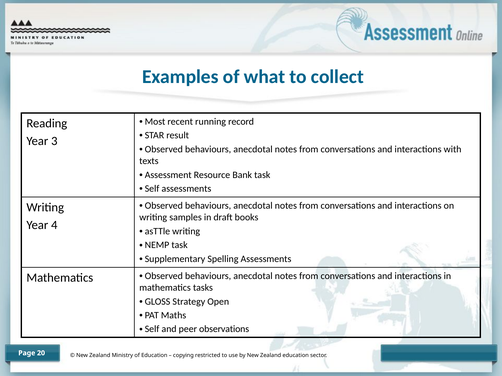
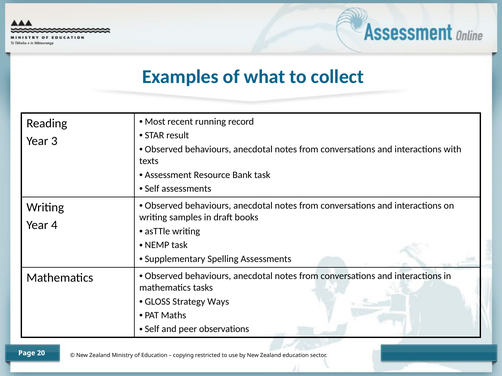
Open: Open -> Ways
